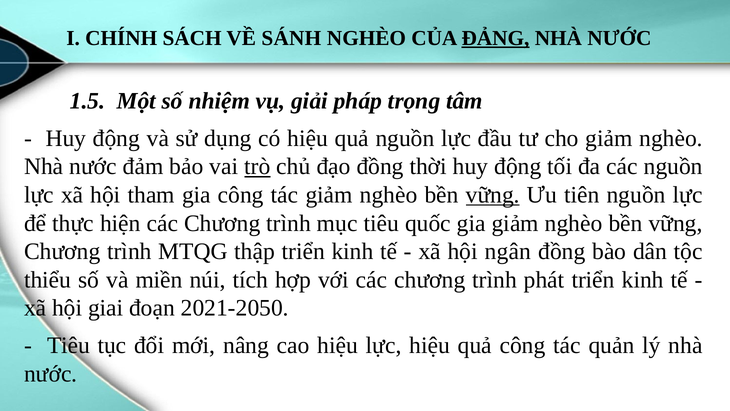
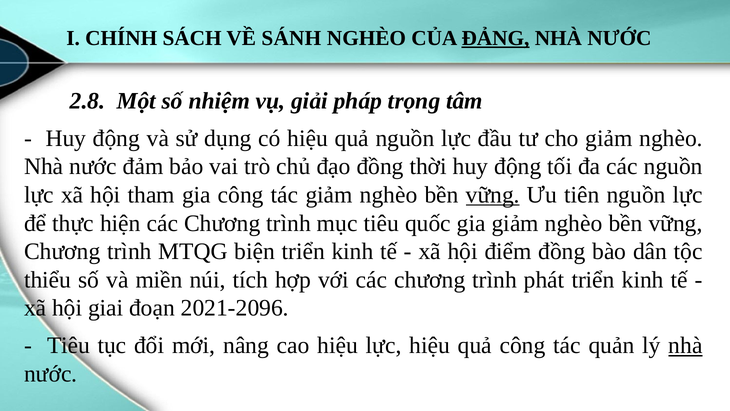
1.5: 1.5 -> 2.8
trò underline: present -> none
thập: thập -> biện
ngân: ngân -> điểm
2021-2050: 2021-2050 -> 2021-2096
nhà at (685, 345) underline: none -> present
